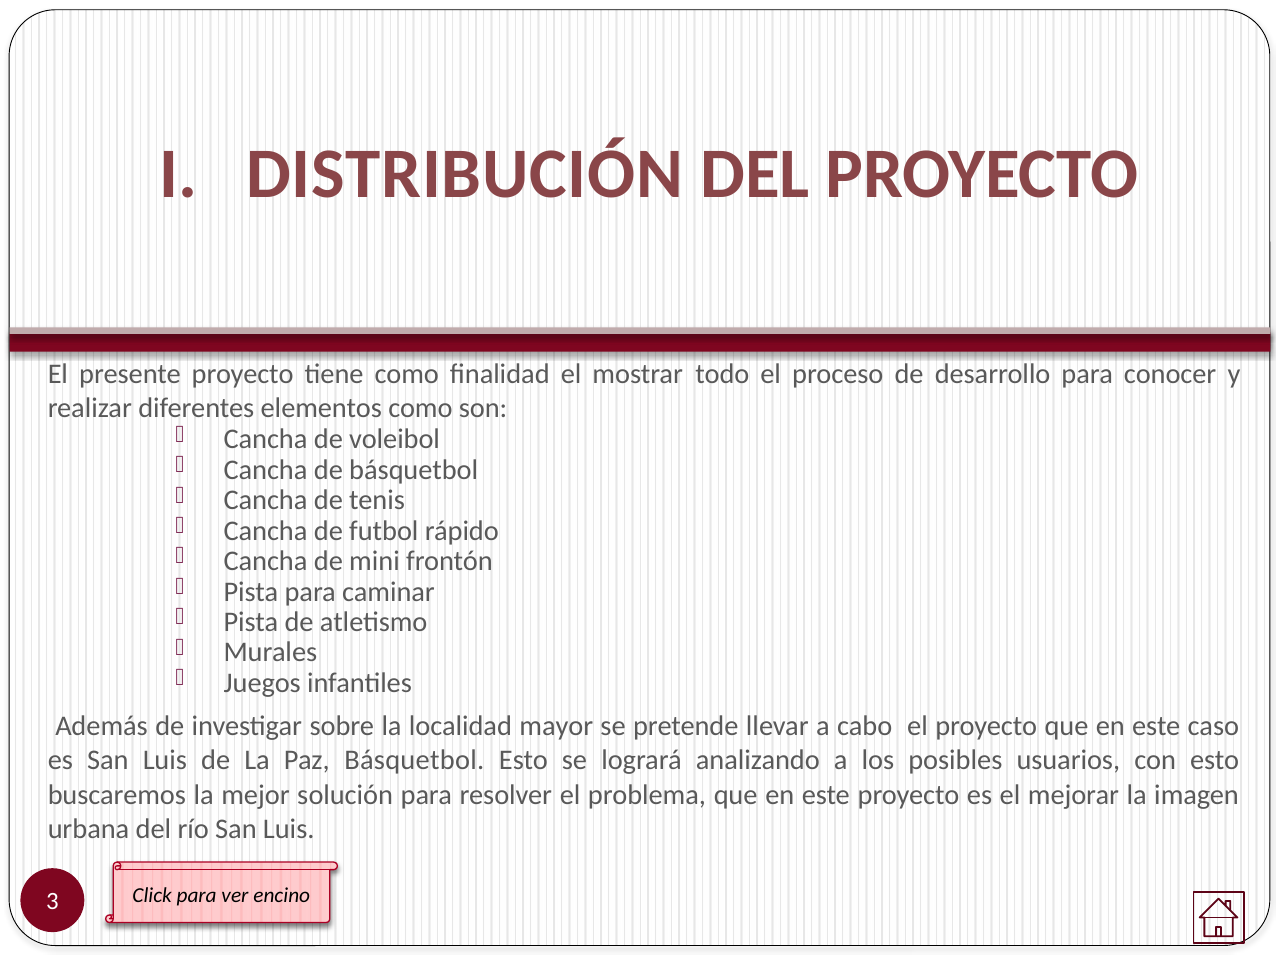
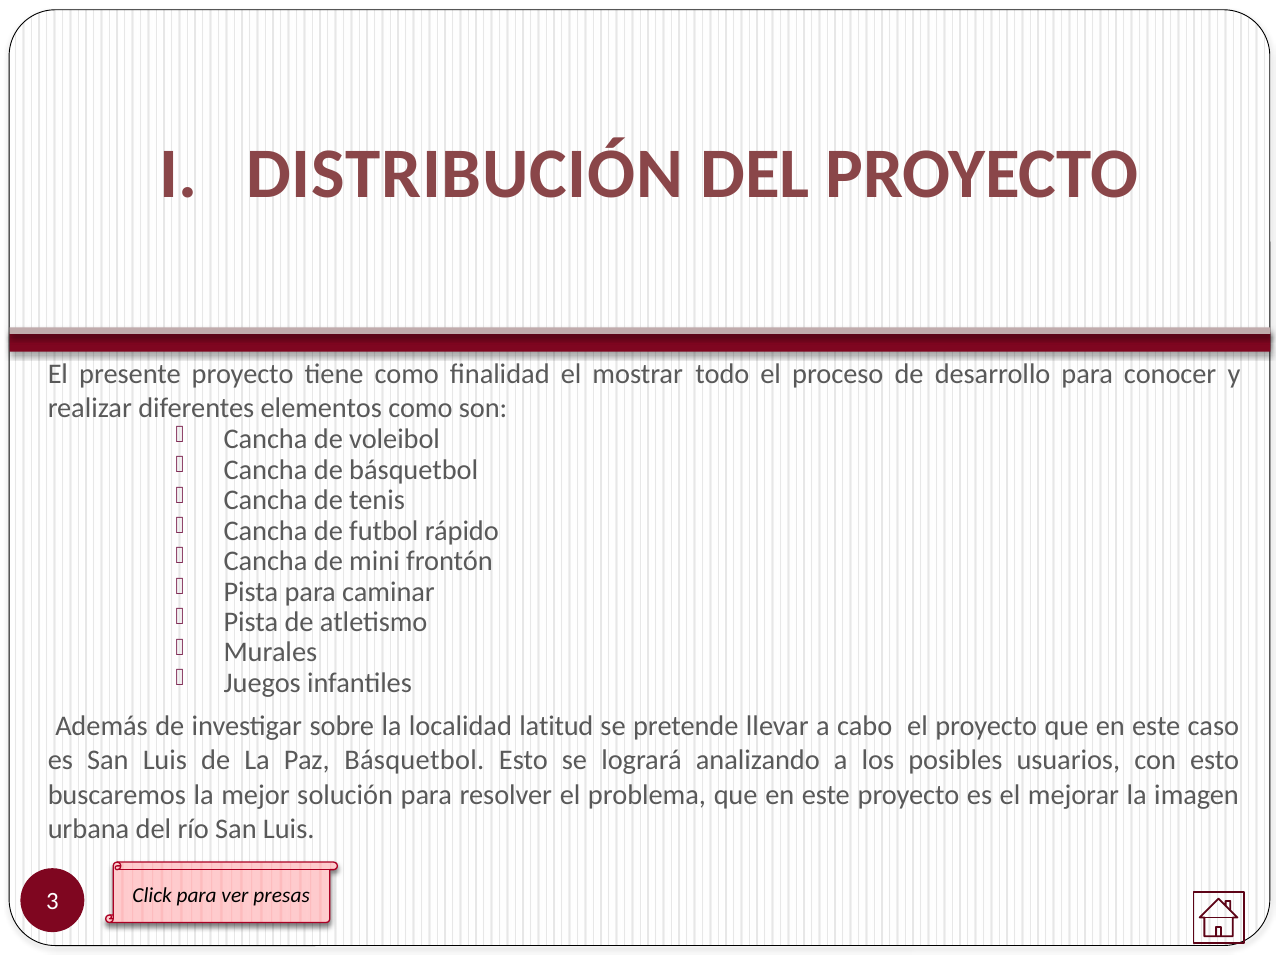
mayor: mayor -> latitud
encino: encino -> presas
